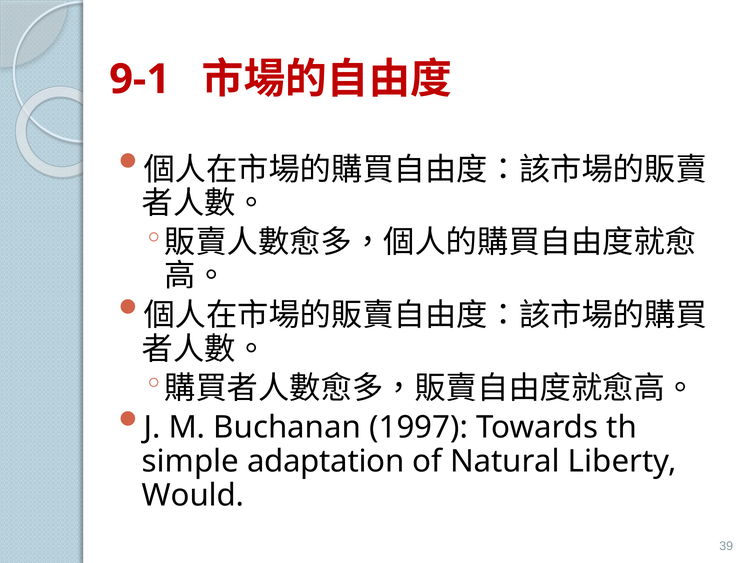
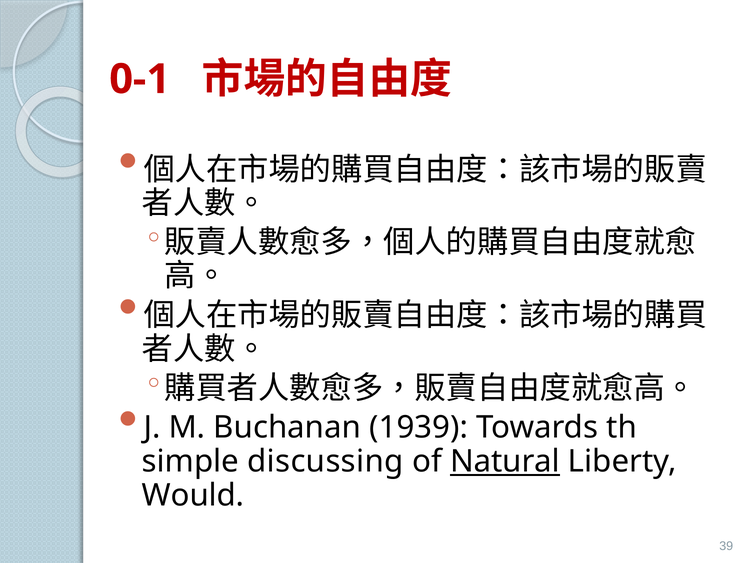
9-1: 9-1 -> 0-1
1997: 1997 -> 1939
adaptation: adaptation -> discussing
Natural underline: none -> present
